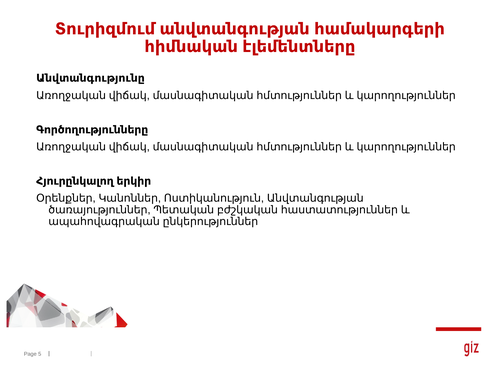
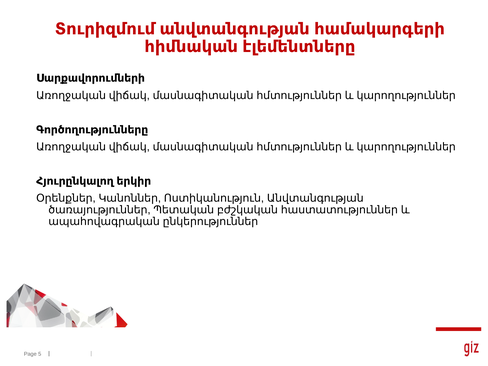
Անվտանգությունը: Անվտանգությունը -> Սարքավորումների
